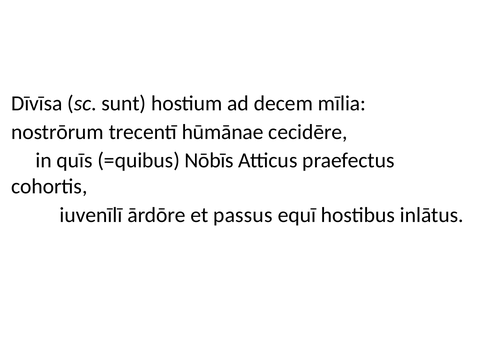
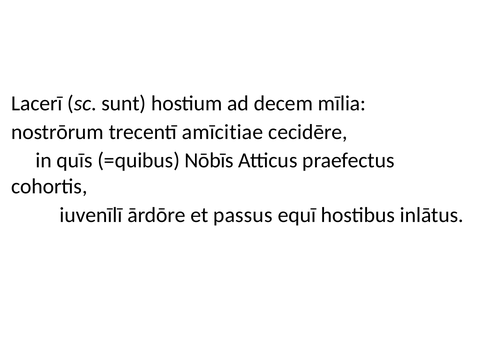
Dīvīsa: Dīvīsa -> Lacerī
hūmānae: hūmānae -> amīcitiae
